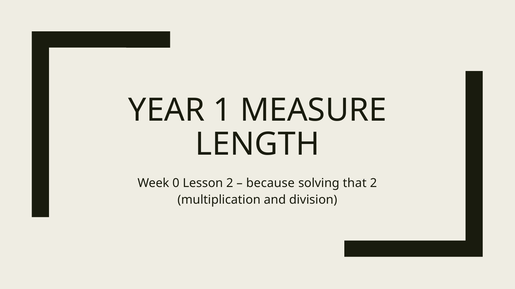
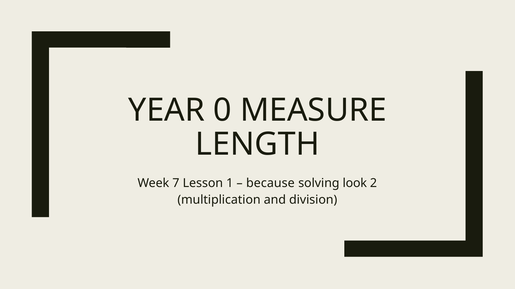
1: 1 -> 0
0: 0 -> 7
Lesson 2: 2 -> 1
that: that -> look
